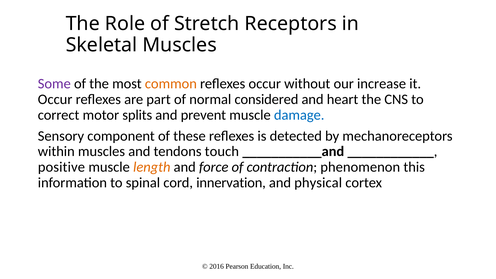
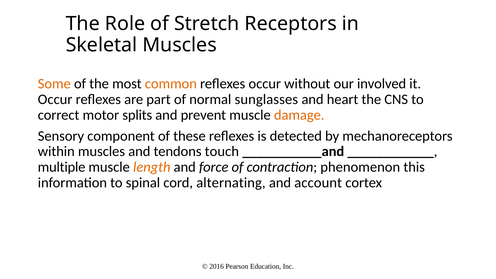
Some colour: purple -> orange
increase: increase -> involved
considered: considered -> sunglasses
damage colour: blue -> orange
positive: positive -> multiple
innervation: innervation -> alternating
physical: physical -> account
